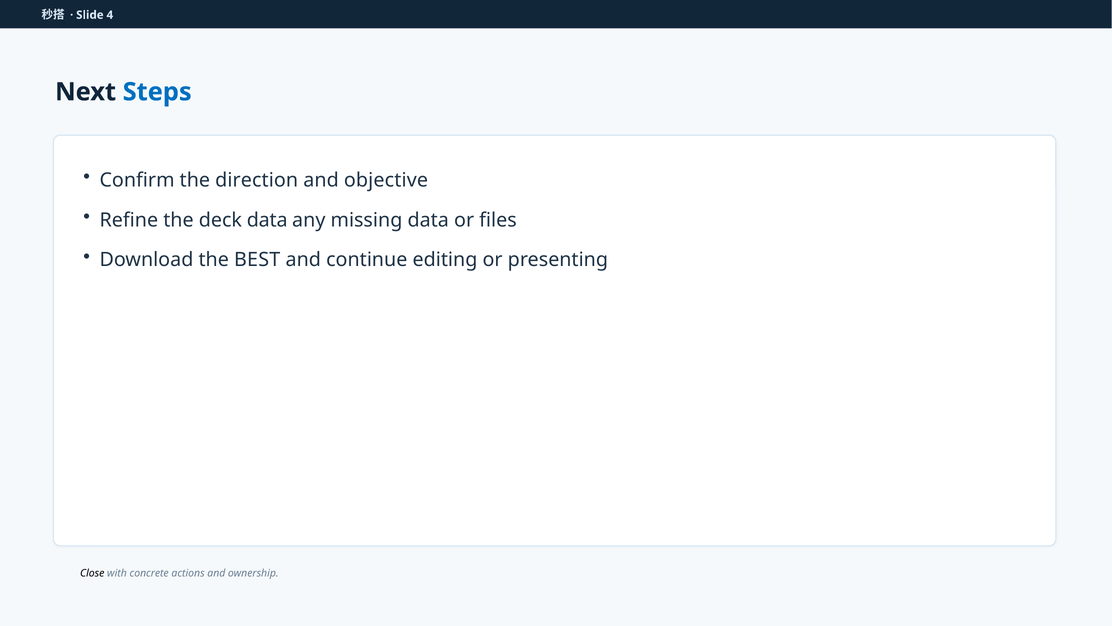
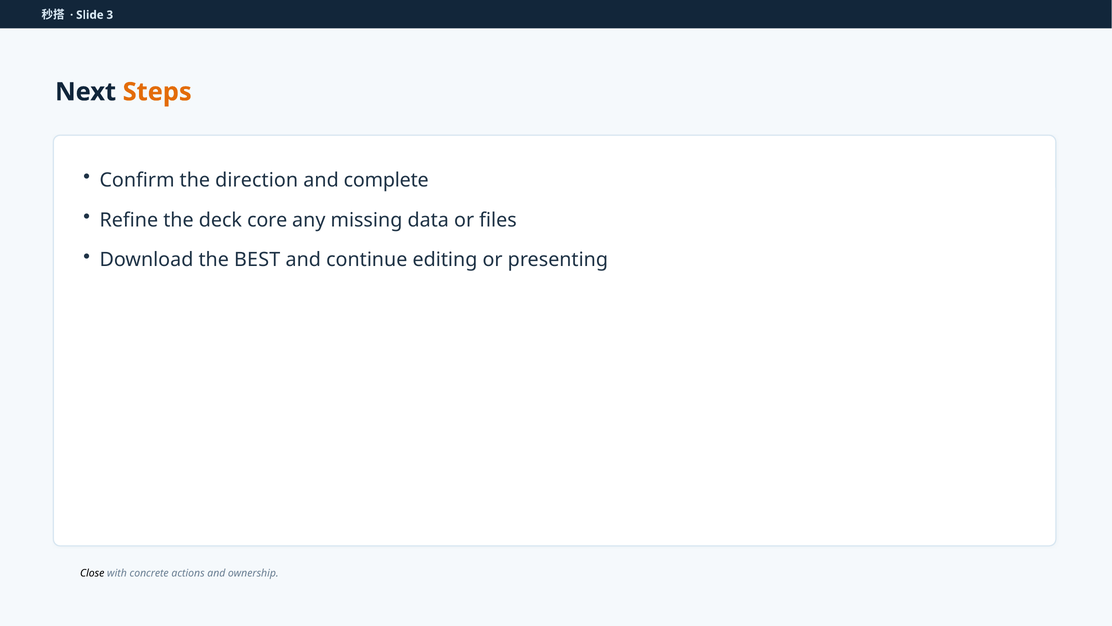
4: 4 -> 3
Steps colour: blue -> orange
objective: objective -> complete
deck data: data -> core
